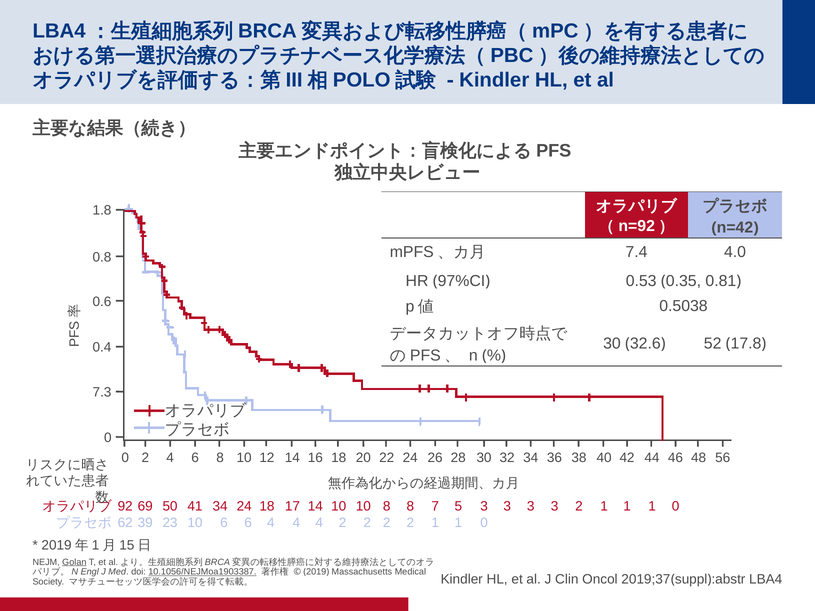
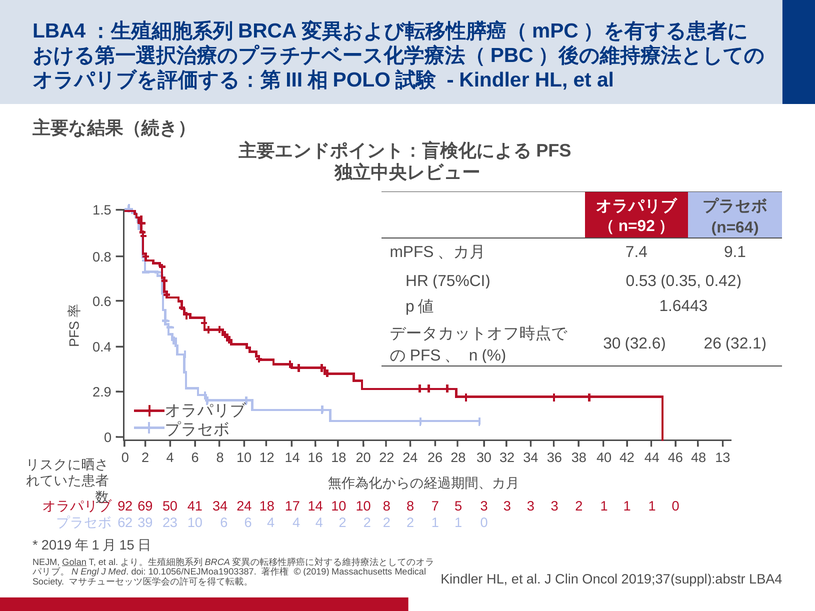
1.8: 1.8 -> 1.5
n=42: n=42 -> n=64
4.0: 4.0 -> 9.1
97%CI: 97%CI -> 75%CI
0.81: 0.81 -> 0.42
0.5038: 0.5038 -> 1.6443
52 at (713, 344): 52 -> 26
17.8: 17.8 -> 32.1
7.3: 7.3 -> 2.9
56: 56 -> 13
10.1056/NEJMoa1903387 underline: present -> none
